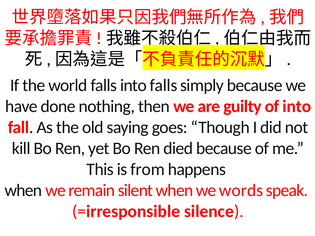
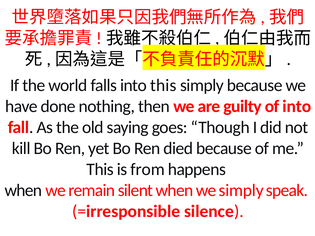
into falls: falls -> this
we words: words -> simply
